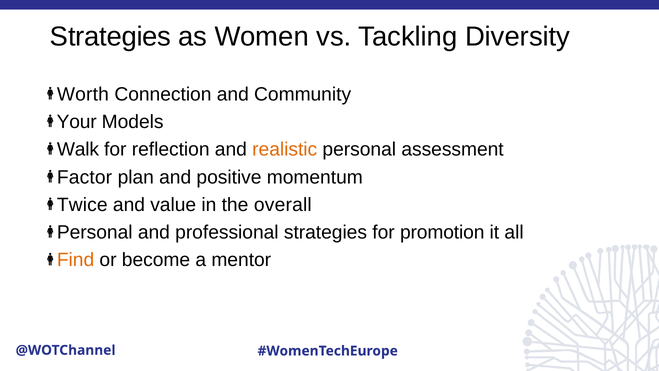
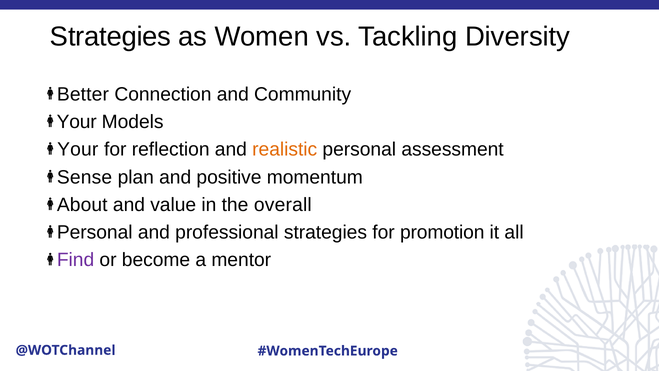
Worth: Worth -> Better
Walk at (78, 149): Walk -> Your
Factor: Factor -> Sense
Twice: Twice -> About
Find colour: orange -> purple
